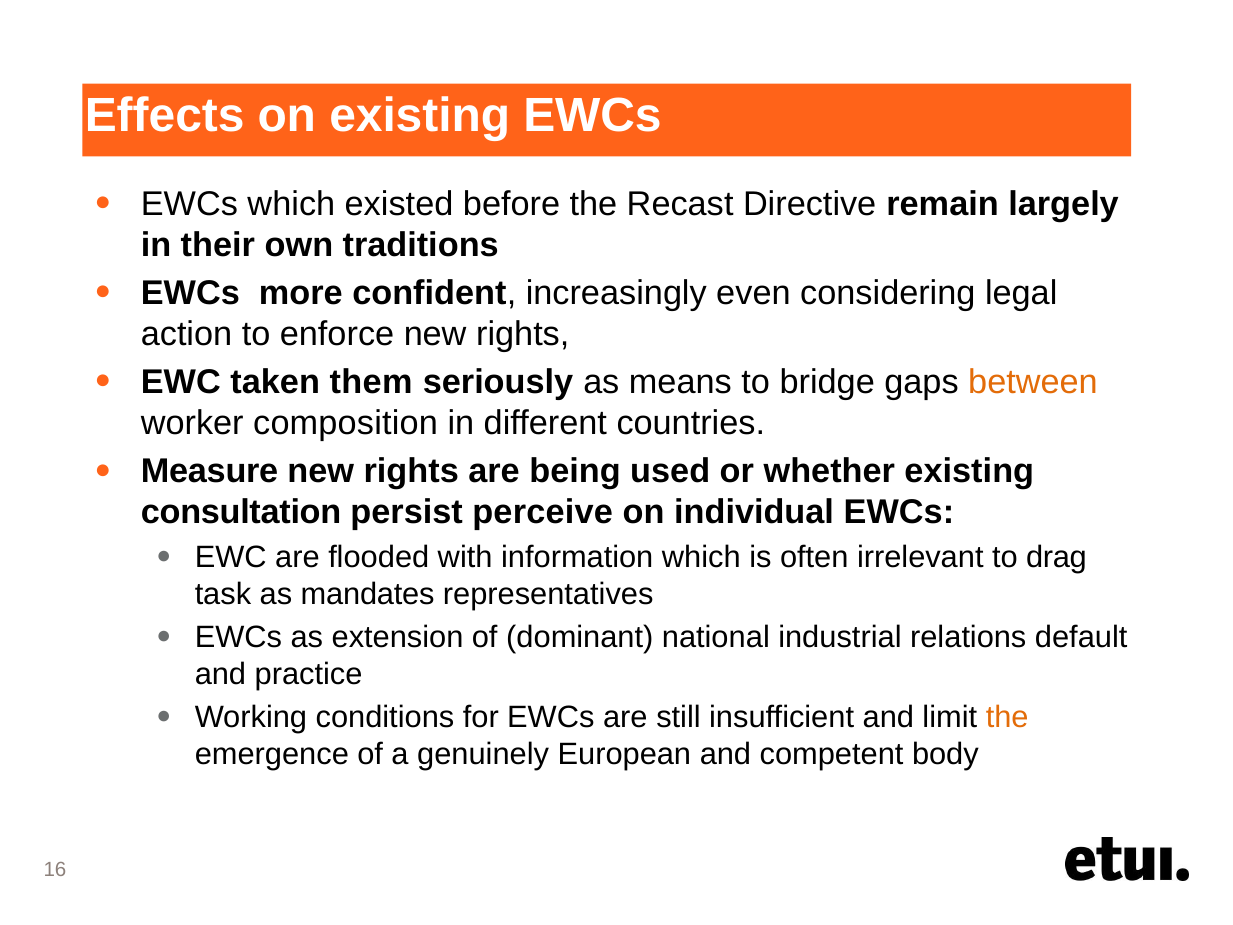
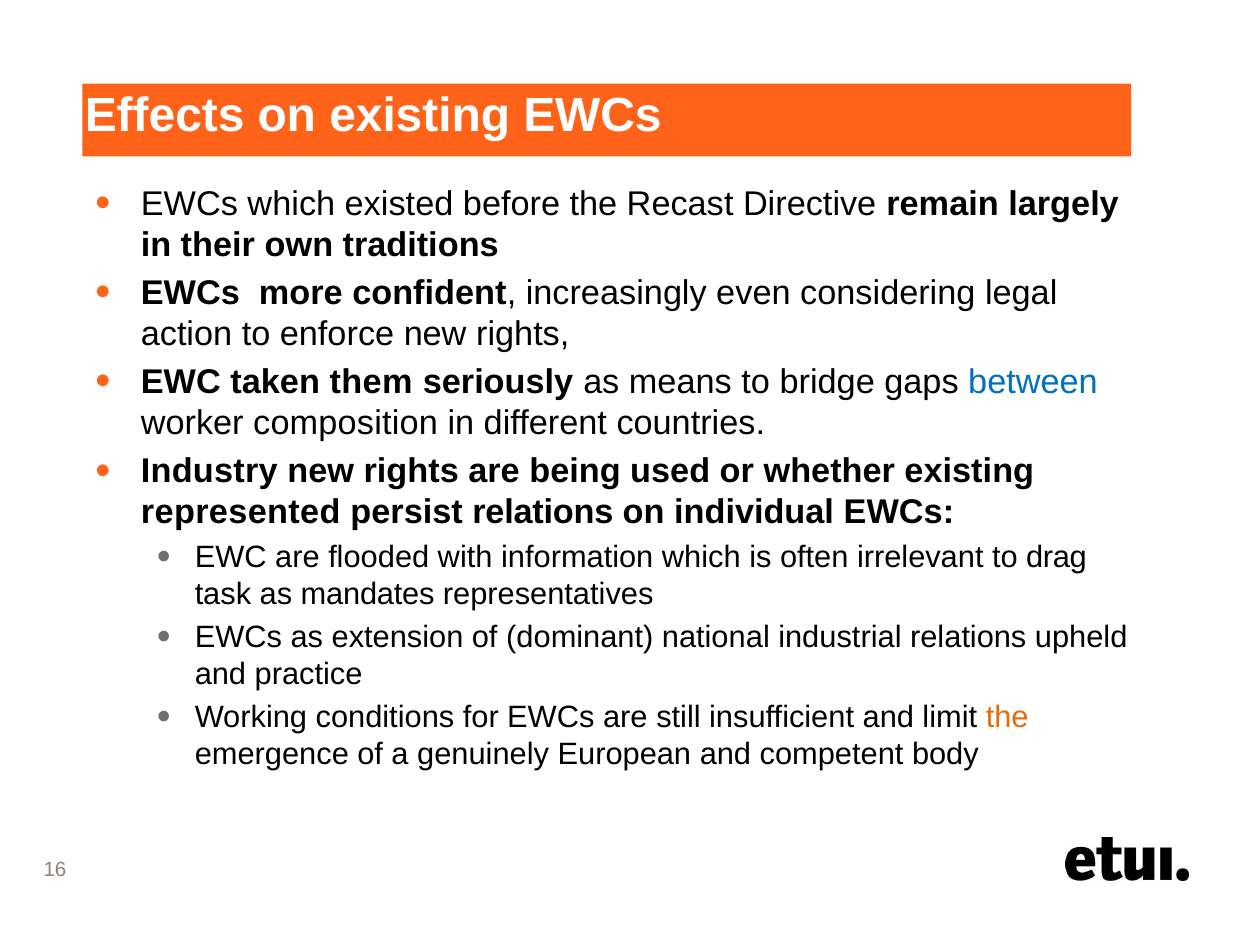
between colour: orange -> blue
Measure: Measure -> Industry
consultation: consultation -> represented
persist perceive: perceive -> relations
default: default -> upheld
